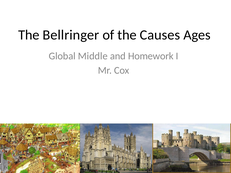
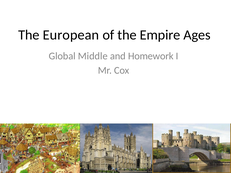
Bellringer: Bellringer -> European
Causes: Causes -> Empire
